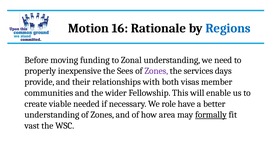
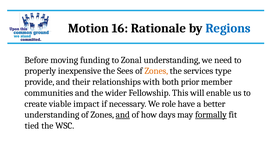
Zones at (156, 71) colour: purple -> orange
days: days -> type
visas: visas -> prior
needed: needed -> impact
and at (123, 114) underline: none -> present
area: area -> days
vast: vast -> tied
